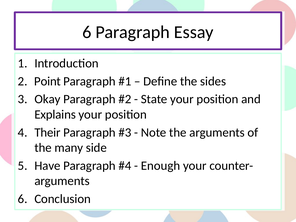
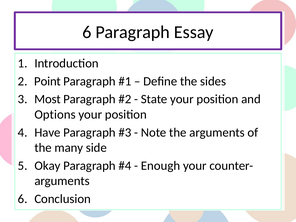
Okay: Okay -> Most
Explains: Explains -> Options
Their: Their -> Have
Have: Have -> Okay
